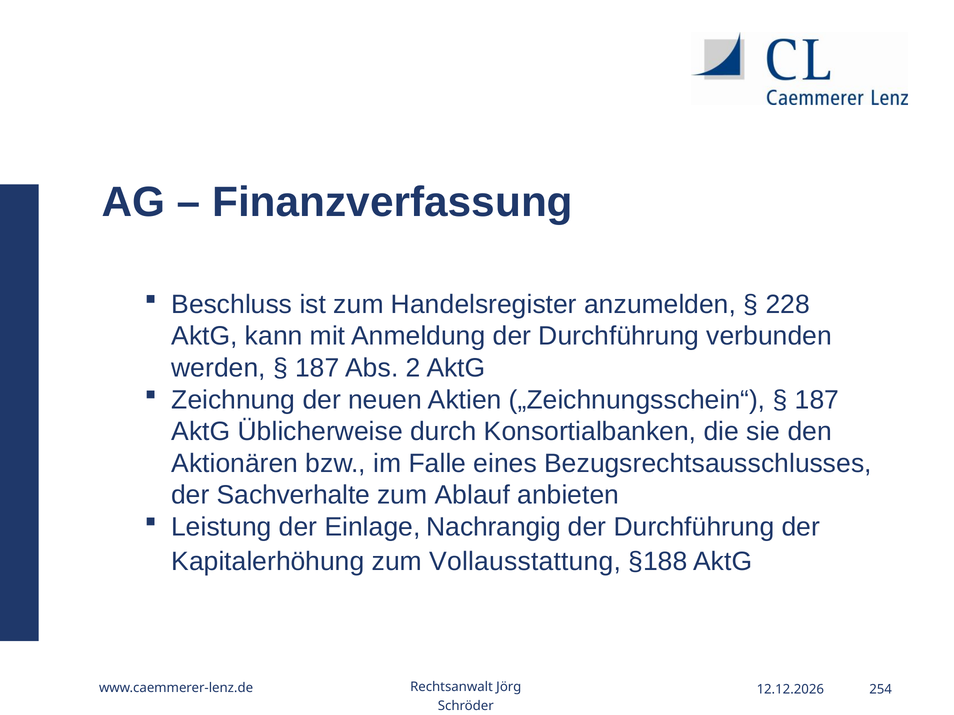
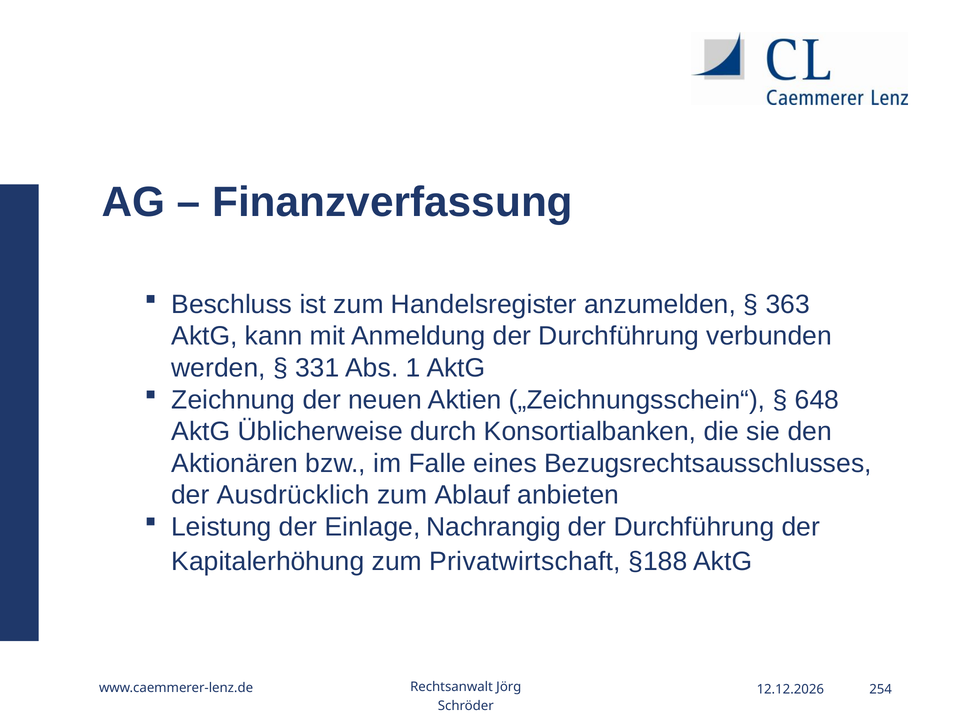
228: 228 -> 363
187 at (317, 368): 187 -> 331
2: 2 -> 1
187 at (817, 400): 187 -> 648
Sachverhalte: Sachverhalte -> Ausdrücklich
Vollausstattung: Vollausstattung -> Privatwirtschaft
